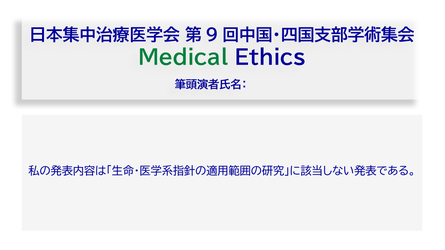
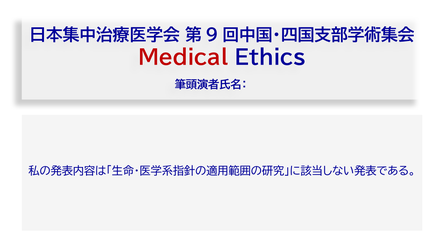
Medical colour: green -> red
